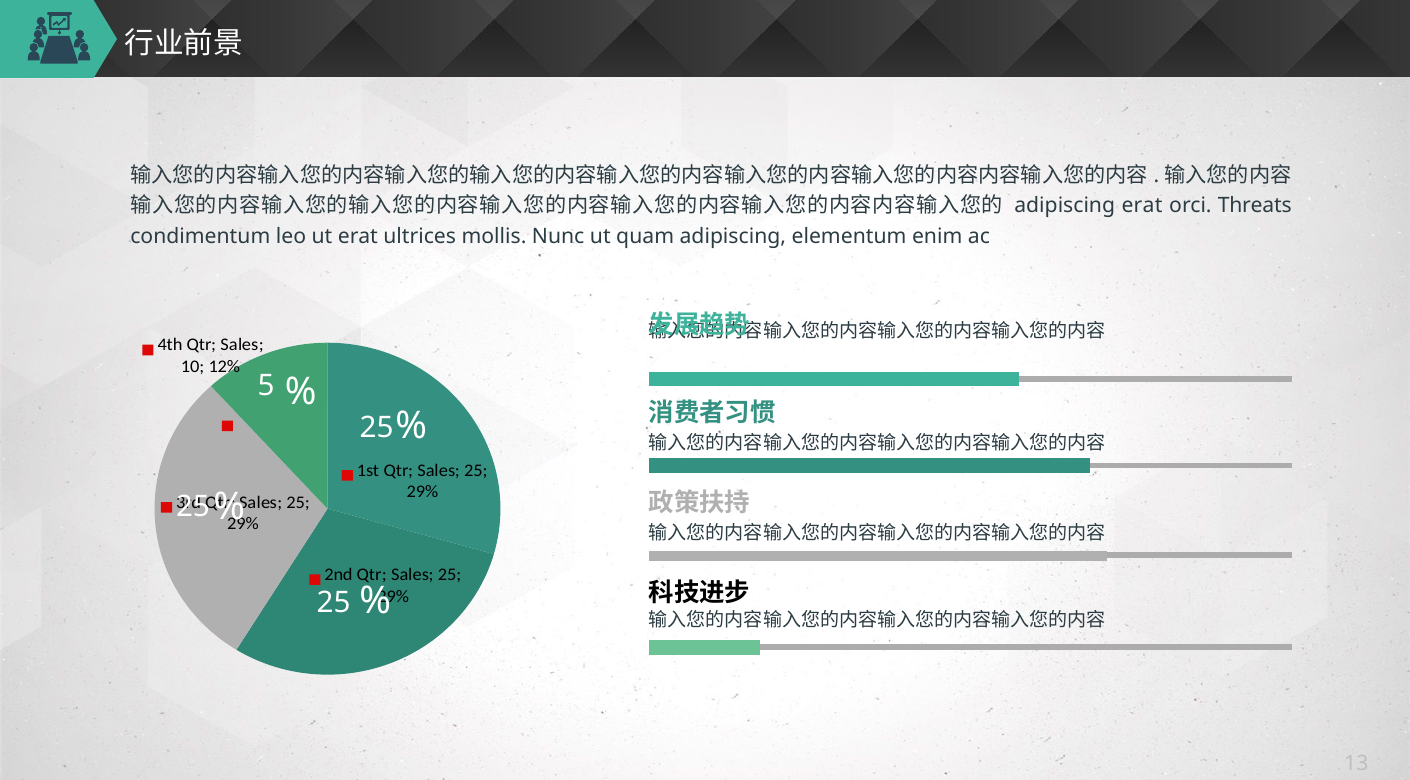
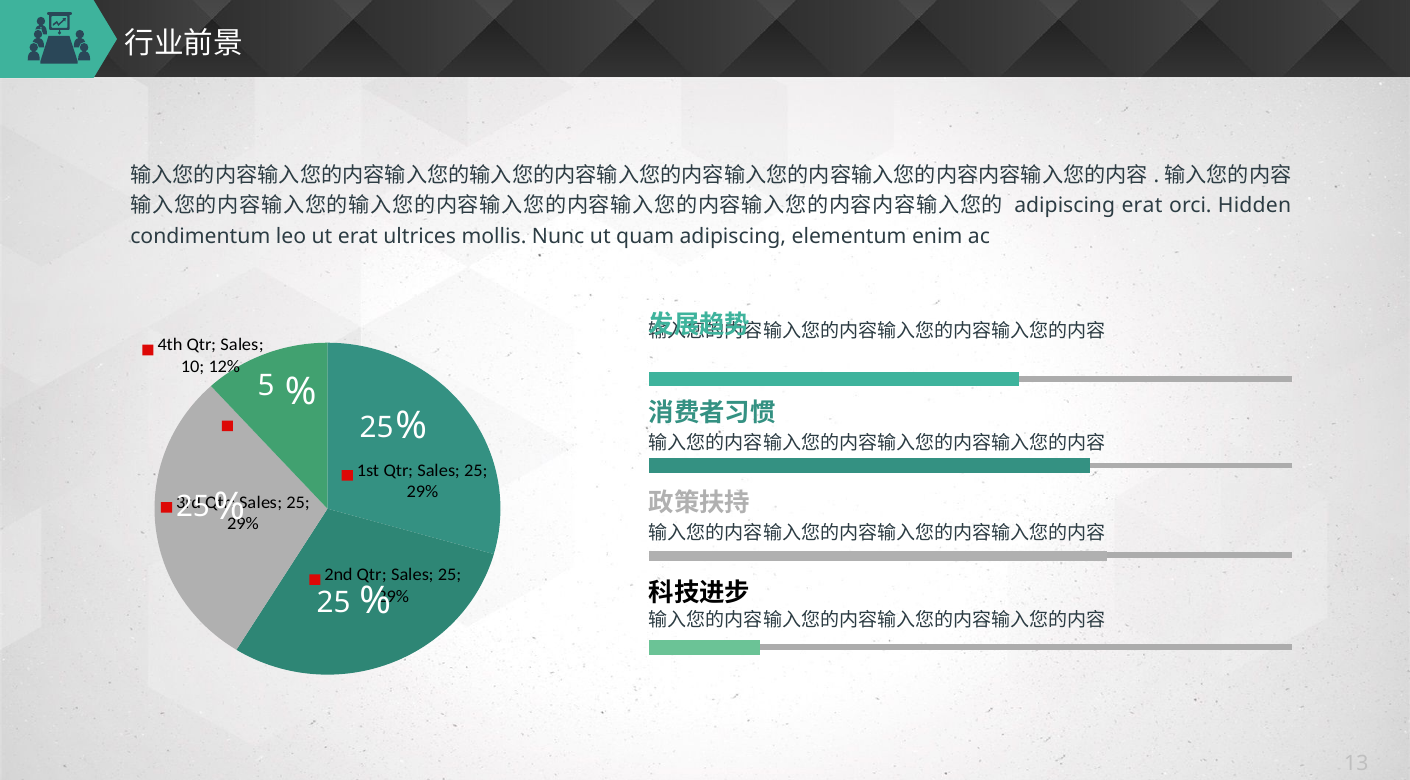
Threats: Threats -> Hidden
